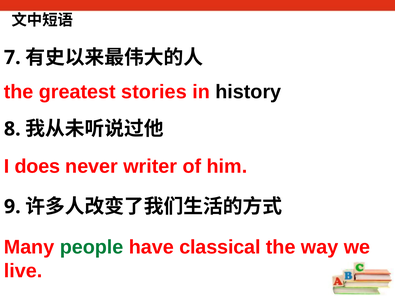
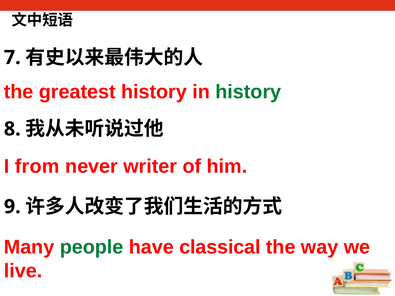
greatest stories: stories -> history
history at (248, 92) colour: black -> green
does: does -> from
